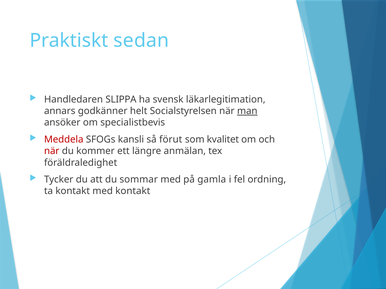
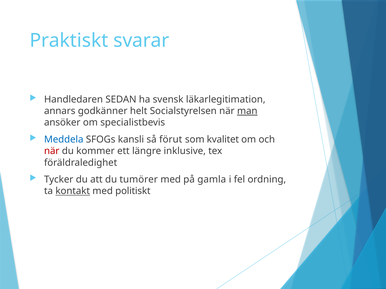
sedan: sedan -> svarar
SLIPPA: SLIPPA -> SEDAN
Meddela colour: red -> blue
anmälan: anmälan -> inklusive
sommar: sommar -> tumörer
kontakt at (73, 191) underline: none -> present
med kontakt: kontakt -> politiskt
